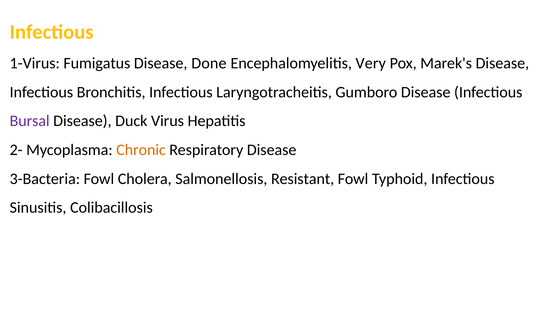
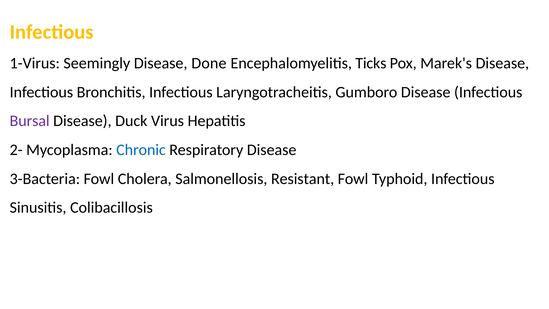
Fumigatus: Fumigatus -> Seemingly
Very: Very -> Ticks
Chronic colour: orange -> blue
